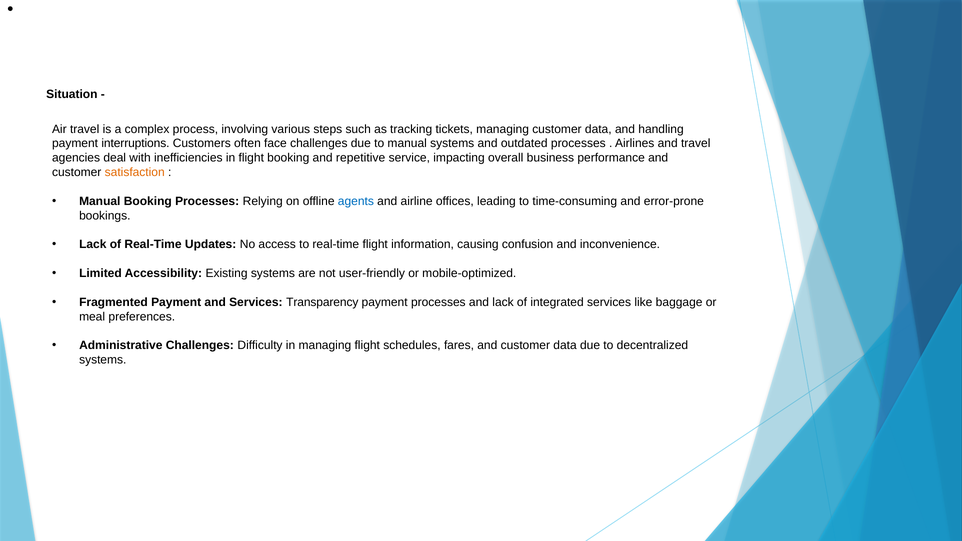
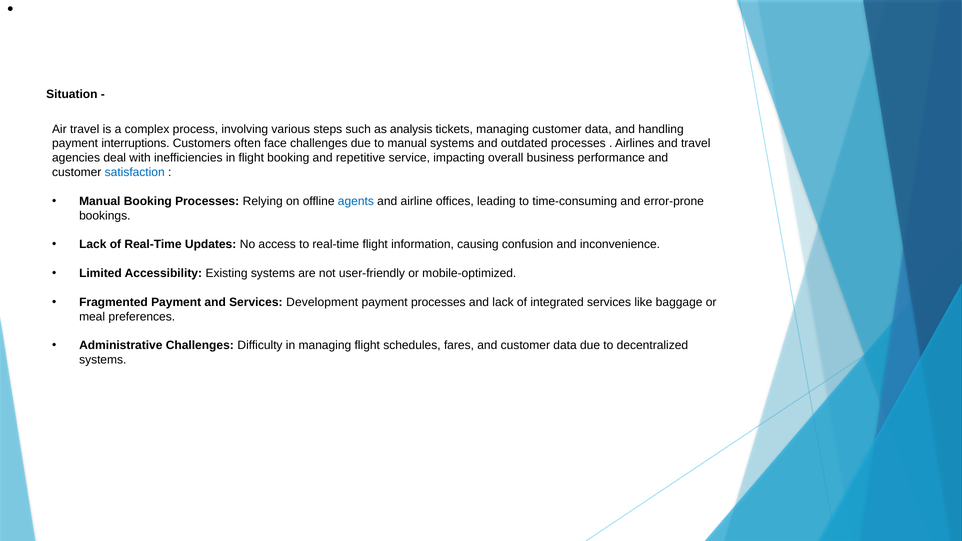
tracking: tracking -> analysis
satisfaction colour: orange -> blue
Transparency: Transparency -> Development
